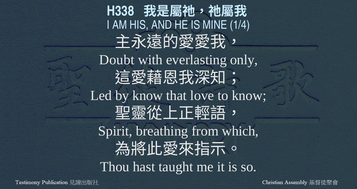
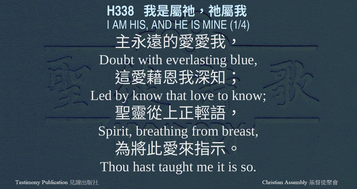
only: only -> blue
which: which -> breast
